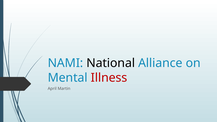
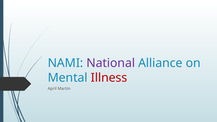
National colour: black -> purple
